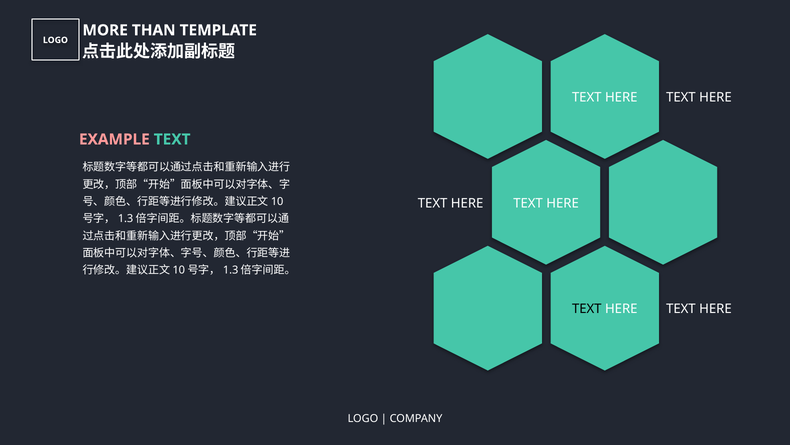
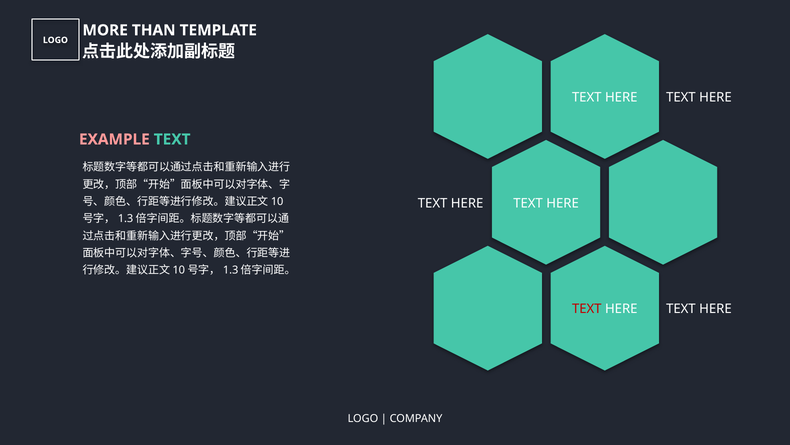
TEXT at (587, 309) colour: black -> red
